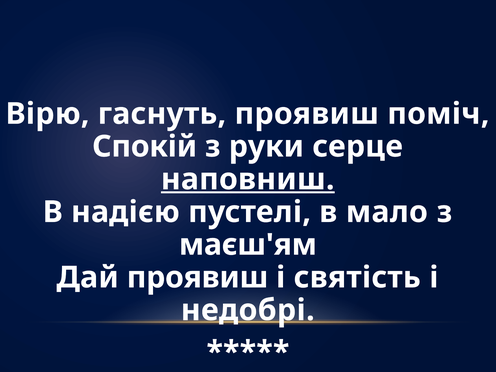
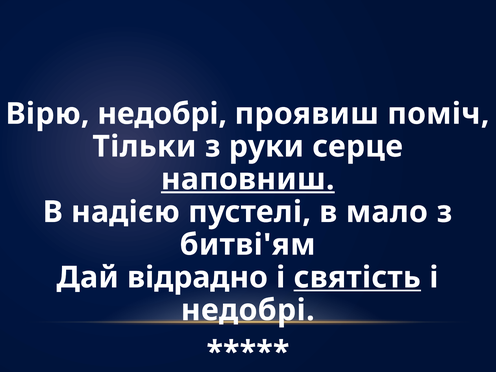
Вірю гаснуть: гаснуть -> недобрі
Спокій: Спокій -> Тільки
маєш'ям: маєш'ям -> битві'ям
Дай проявиш: проявиш -> відрадно
святість underline: none -> present
